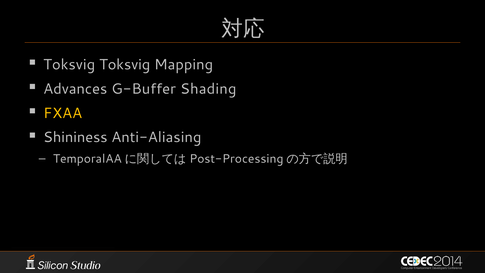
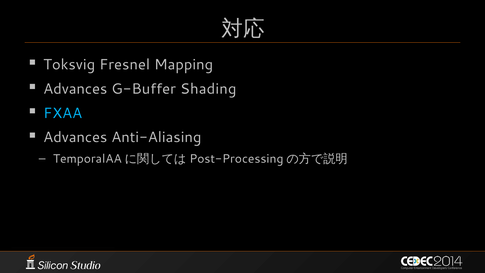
Toksvig Toksvig: Toksvig -> Fresnel
FXAA colour: yellow -> light blue
Shininess at (75, 137): Shininess -> Advances
